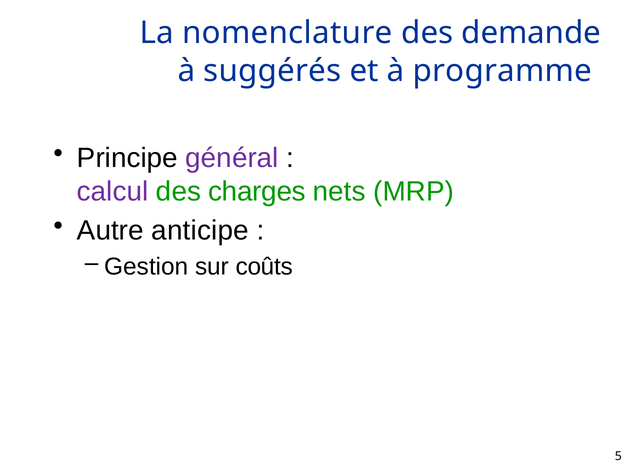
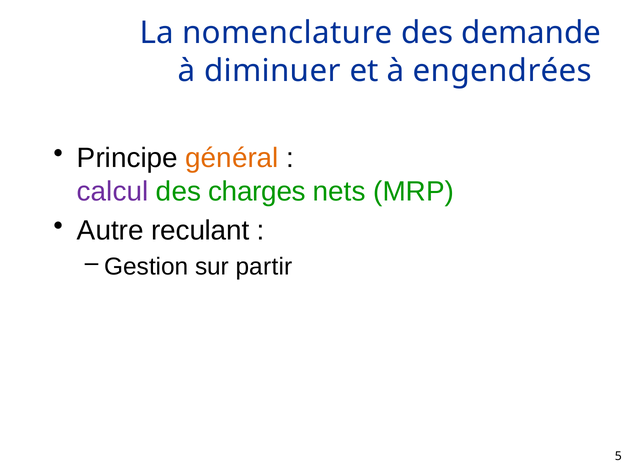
suggérés: suggérés -> diminuer
programme: programme -> engendrées
général colour: purple -> orange
anticipe: anticipe -> reculant
coûts: coûts -> partir
